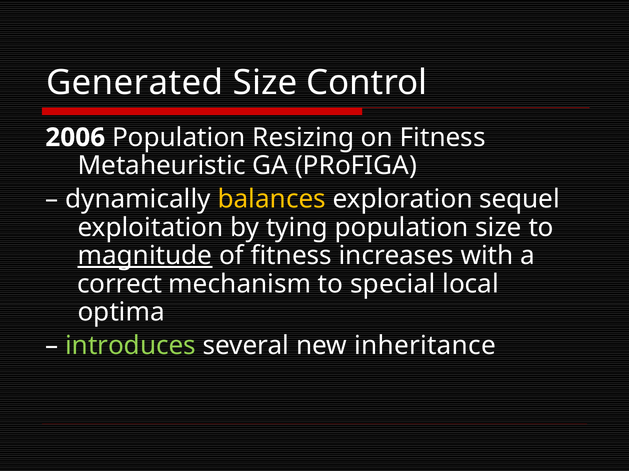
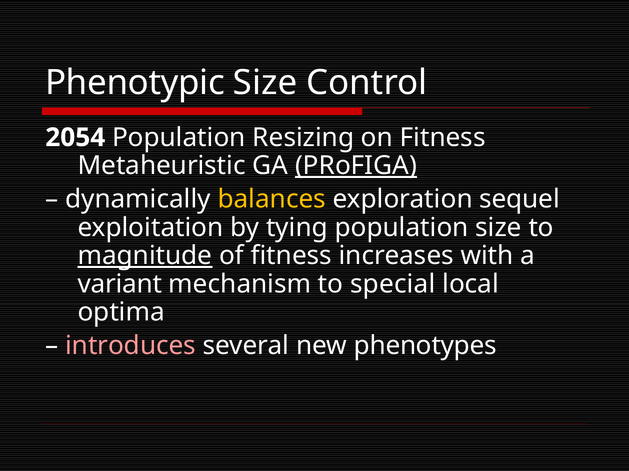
Generated: Generated -> Phenotypic
2006: 2006 -> 2054
PRoFIGA underline: none -> present
correct: correct -> variant
introduces colour: light green -> pink
inheritance: inheritance -> phenotypes
